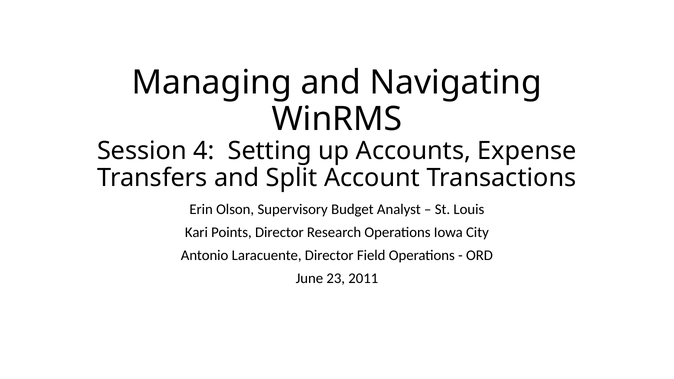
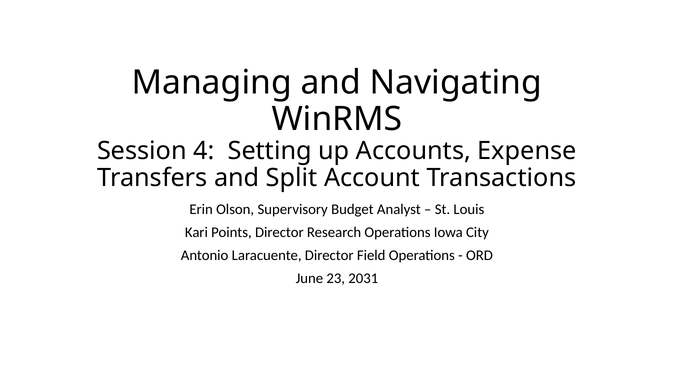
2011: 2011 -> 2031
